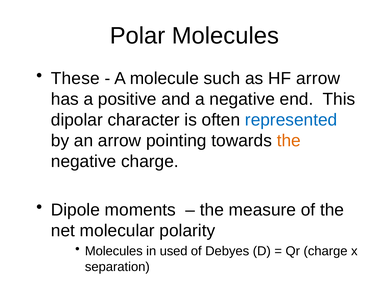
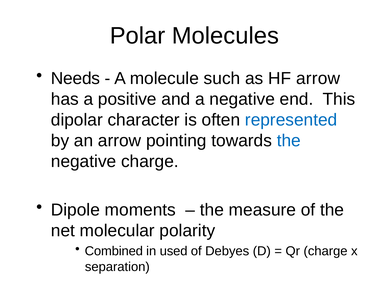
These: These -> Needs
the at (289, 141) colour: orange -> blue
Molecules at (114, 251): Molecules -> Combined
